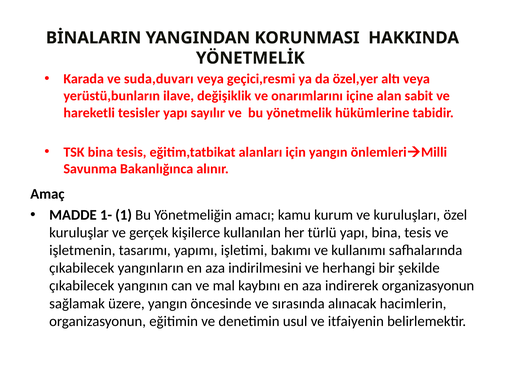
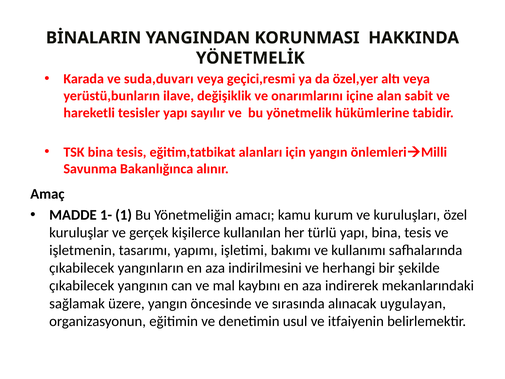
indirerek organizasyonun: organizasyonun -> mekanlarındaki
hacimlerin: hacimlerin -> uygulayan
